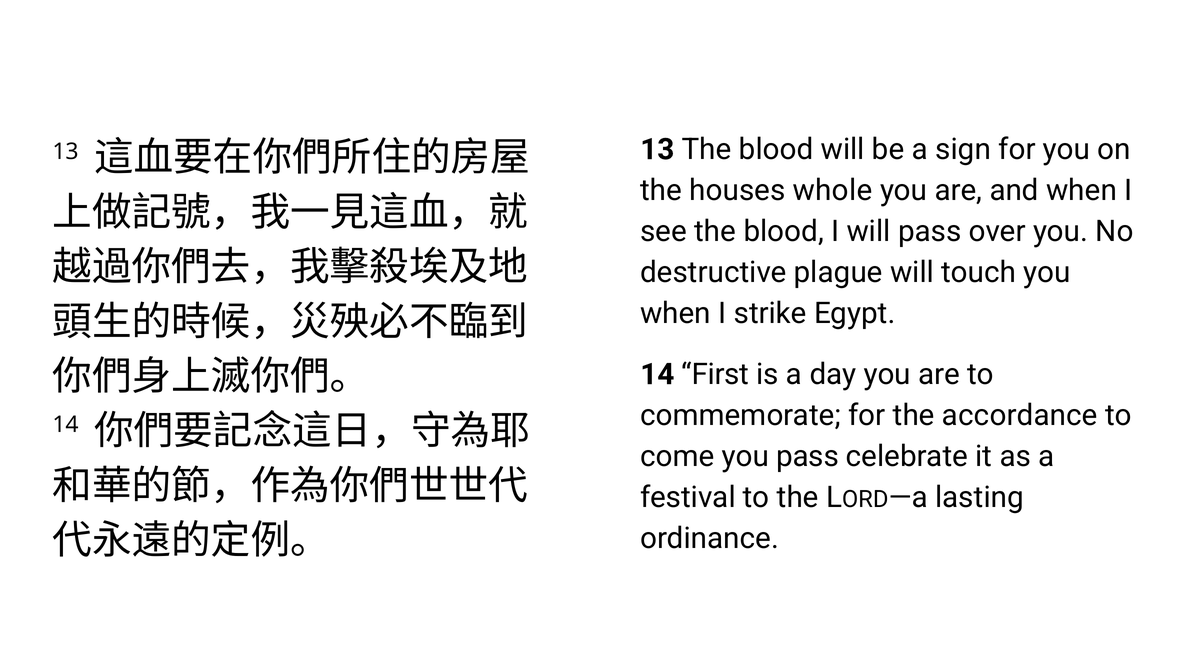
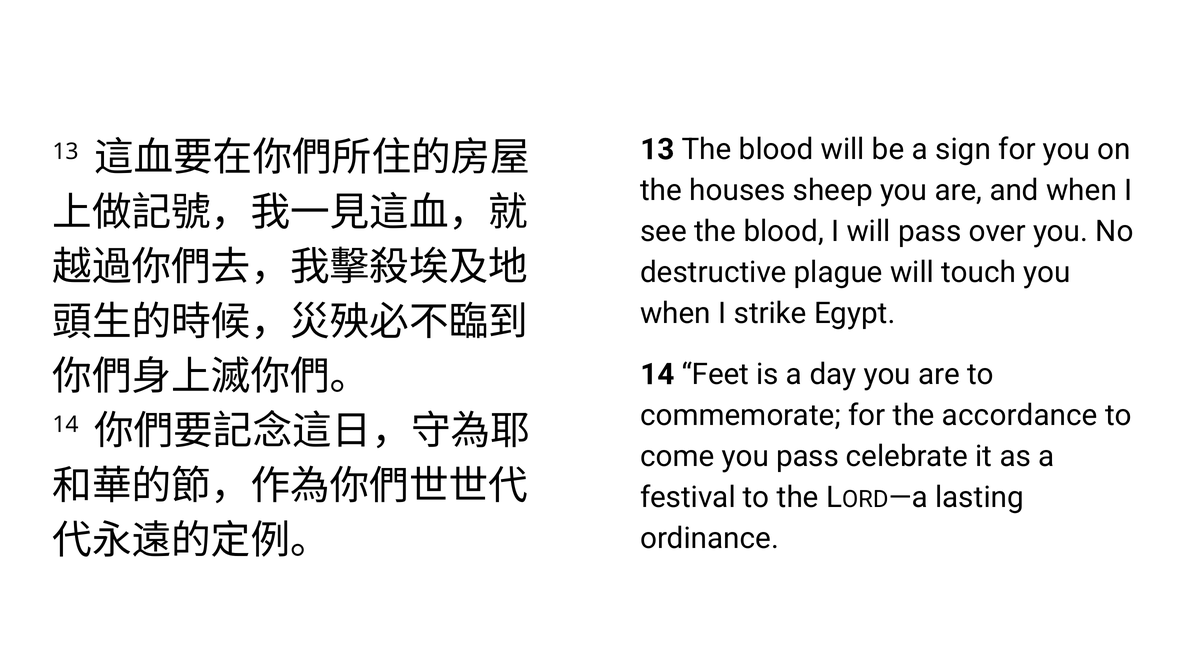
whole: whole -> sheep
First: First -> Feet
